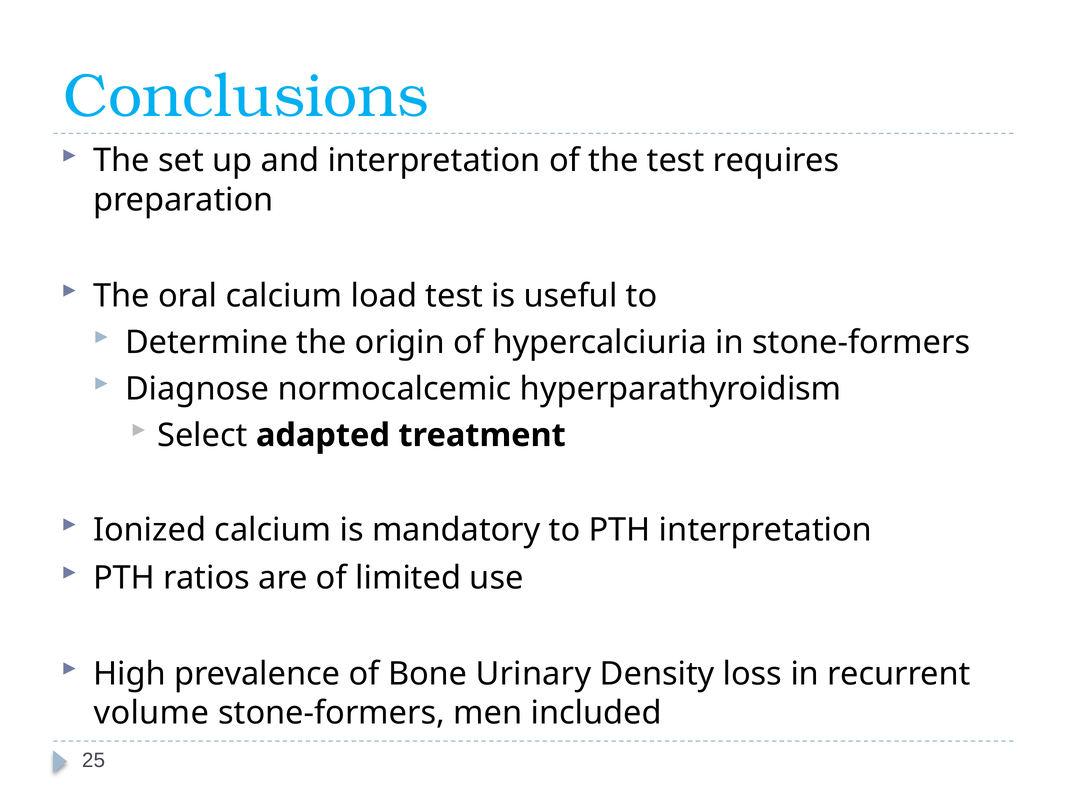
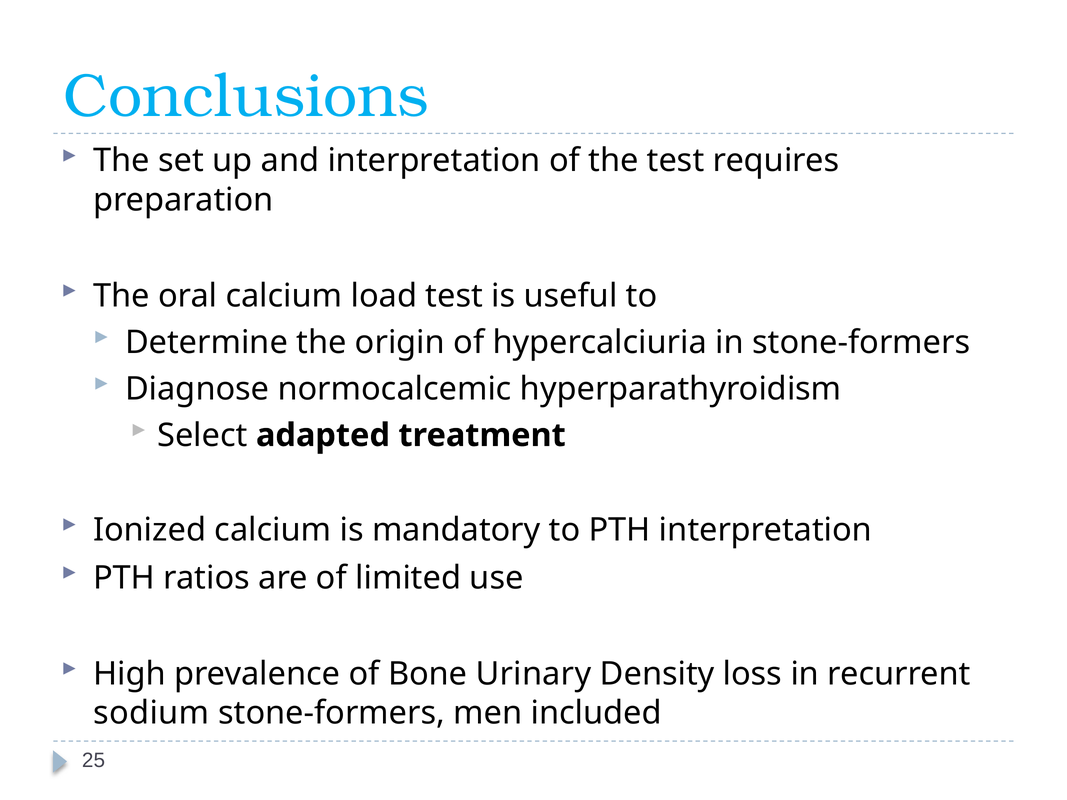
volume: volume -> sodium
